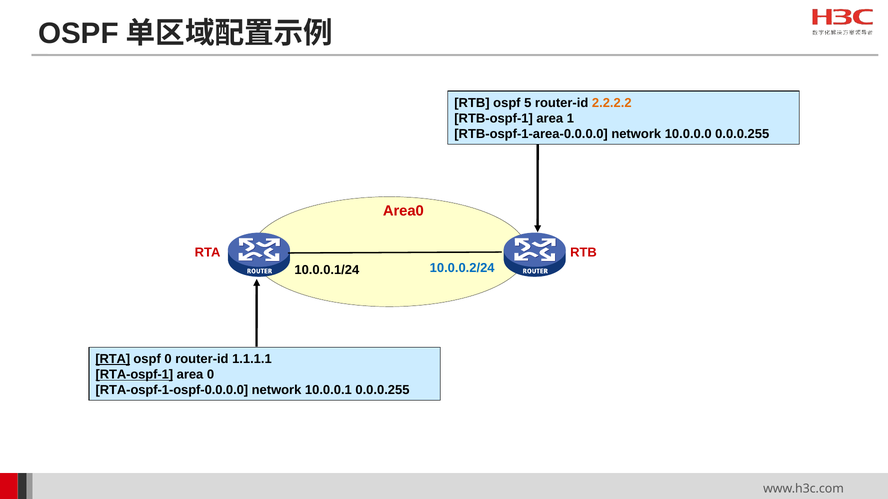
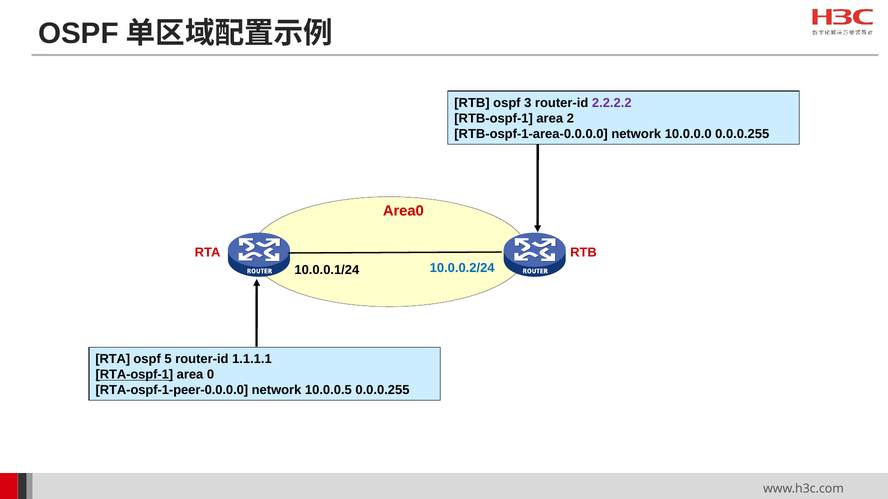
5: 5 -> 3
2.2.2.2 colour: orange -> purple
1: 1 -> 2
RTA at (113, 359) underline: present -> none
ospf 0: 0 -> 5
RTA-ospf-1-ospf-0.0.0.0: RTA-ospf-1-ospf-0.0.0.0 -> RTA-ospf-1-peer-0.0.0.0
10.0.0.1: 10.0.0.1 -> 10.0.0.5
